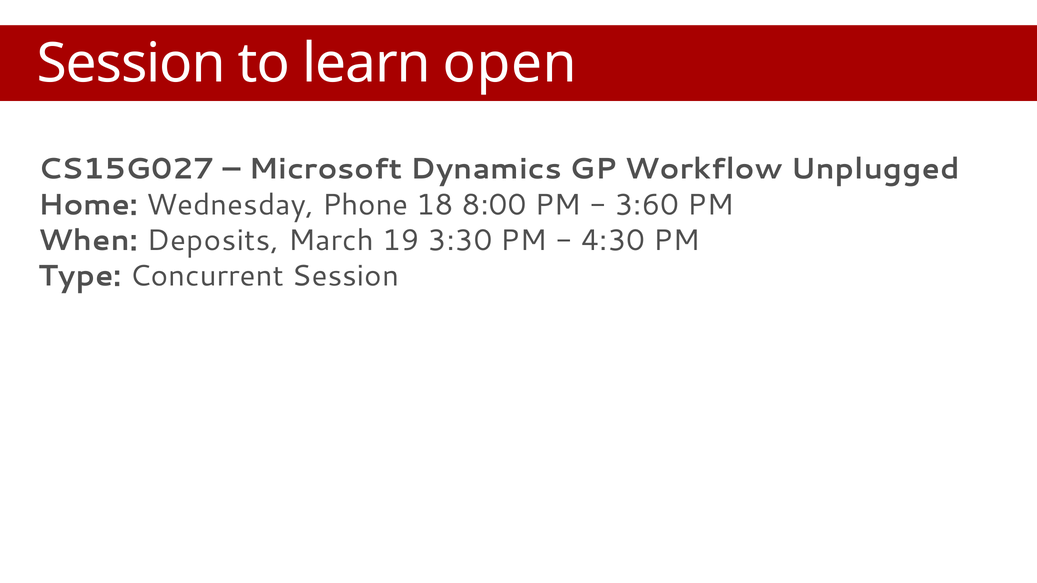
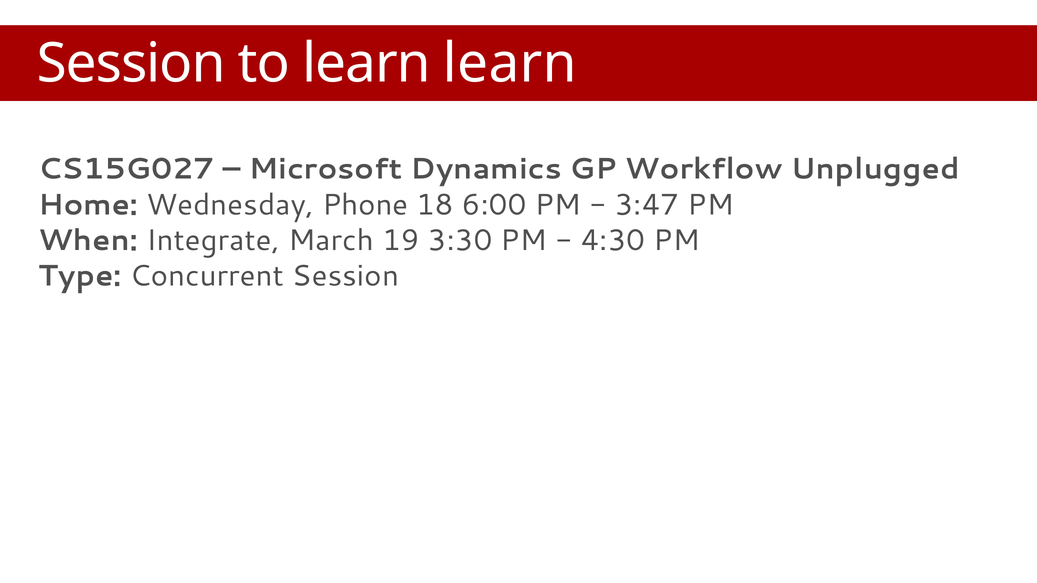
learn open: open -> learn
8:00: 8:00 -> 6:00
3:60: 3:60 -> 3:47
Deposits: Deposits -> Integrate
